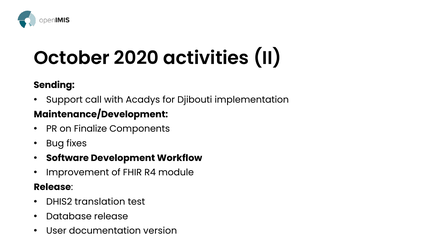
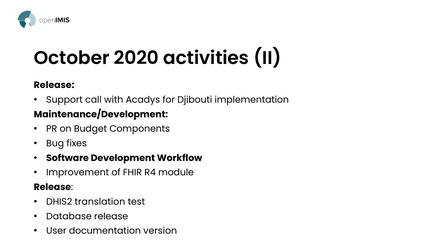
Sending at (54, 85): Sending -> Release
Finalize: Finalize -> Budget
